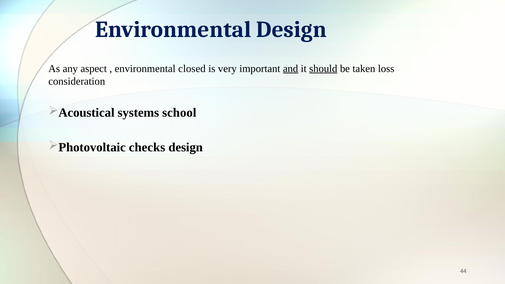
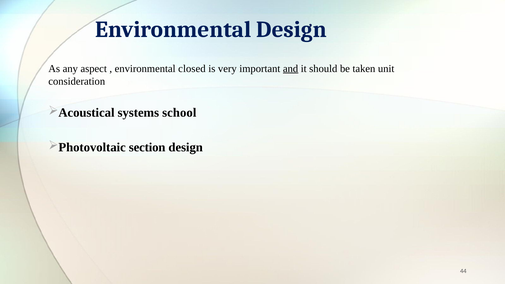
should underline: present -> none
loss: loss -> unit
checks: checks -> section
